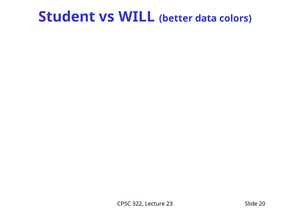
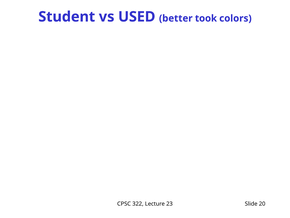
WILL: WILL -> USED
data: data -> took
